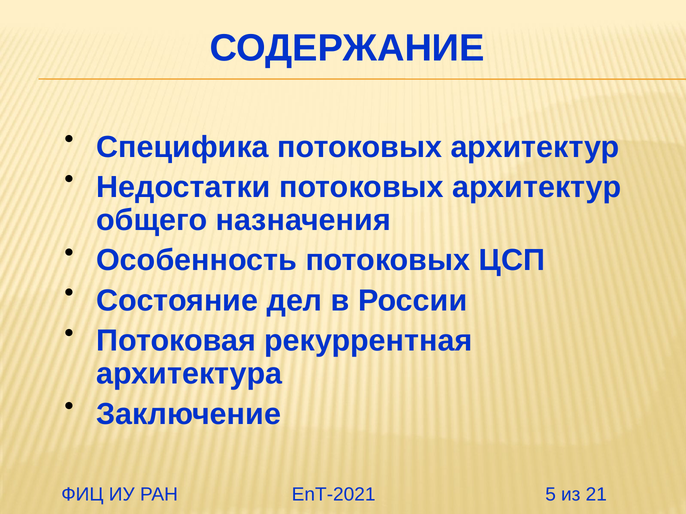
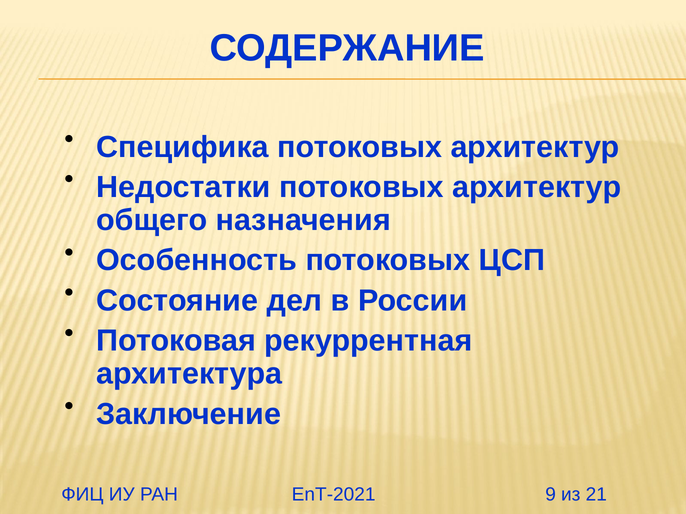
5: 5 -> 9
